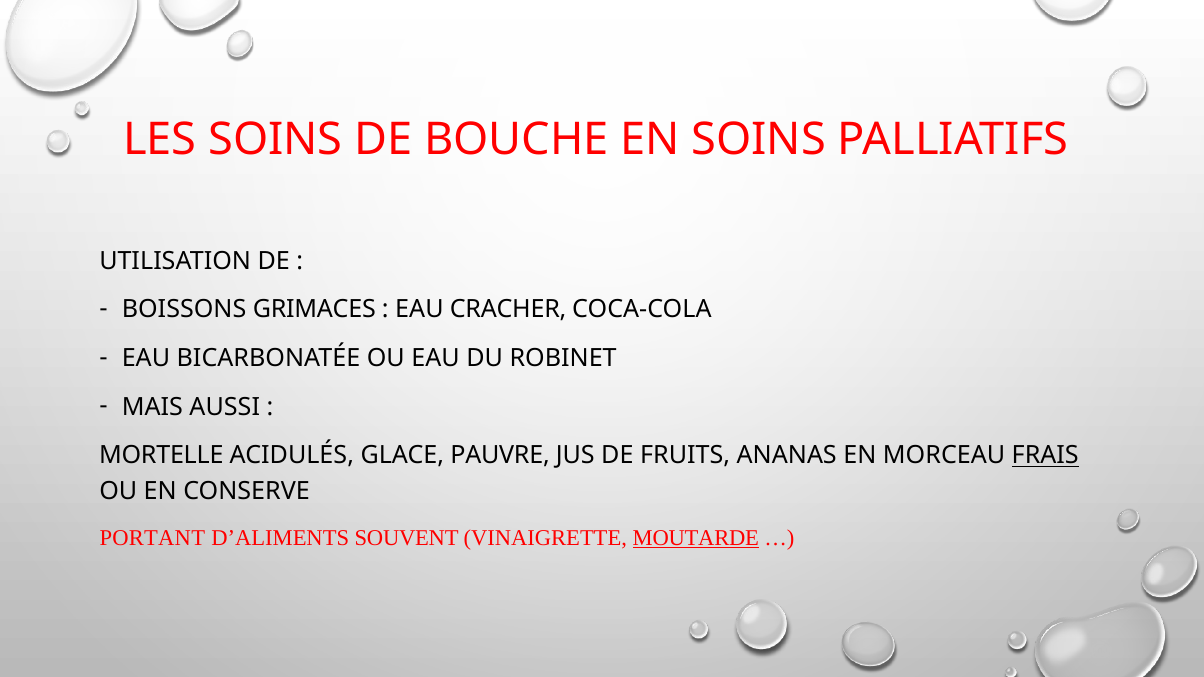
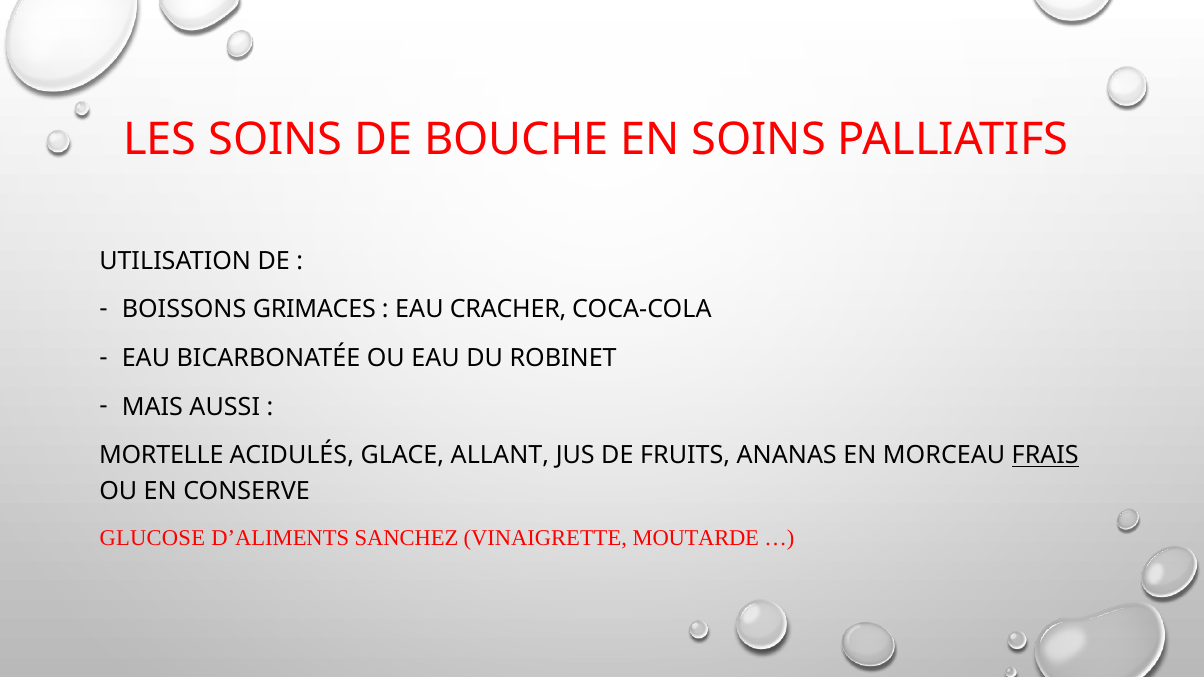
PAUVRE: PAUVRE -> ALLANT
PORTANT: PORTANT -> GLUCOSE
SOUVENT: SOUVENT -> SANCHEZ
MOUTARDE underline: present -> none
